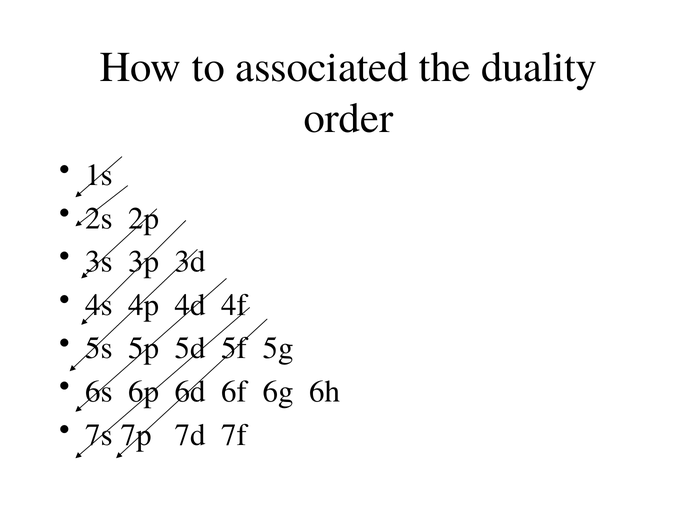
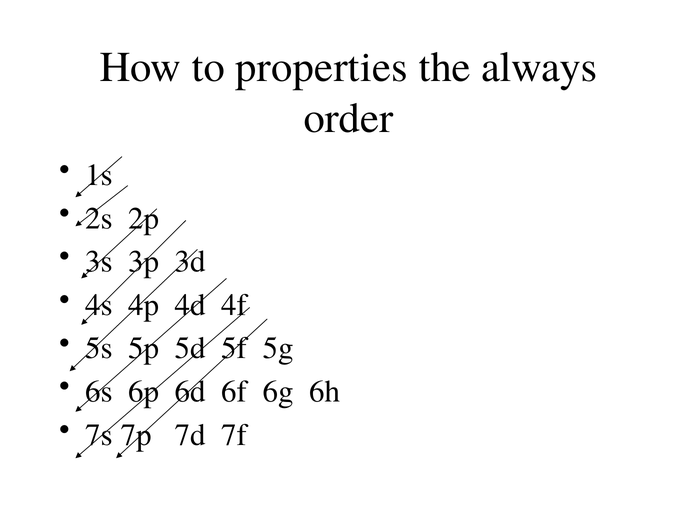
associated: associated -> properties
duality: duality -> always
